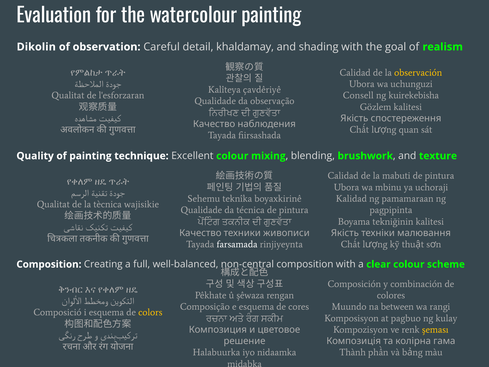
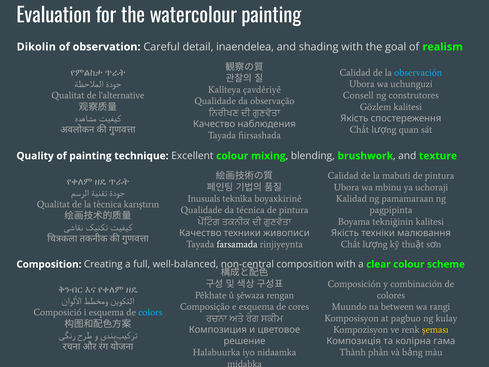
khaldamay: khaldamay -> inaendelea
observación colour: yellow -> light blue
l'esforzaran: l'esforzaran -> l'alternative
kuirekebisha: kuirekebisha -> construtores
Sehemu: Sehemu -> Inusuals
wajisikie: wajisikie -> karıştırın
colors colour: yellow -> light blue
